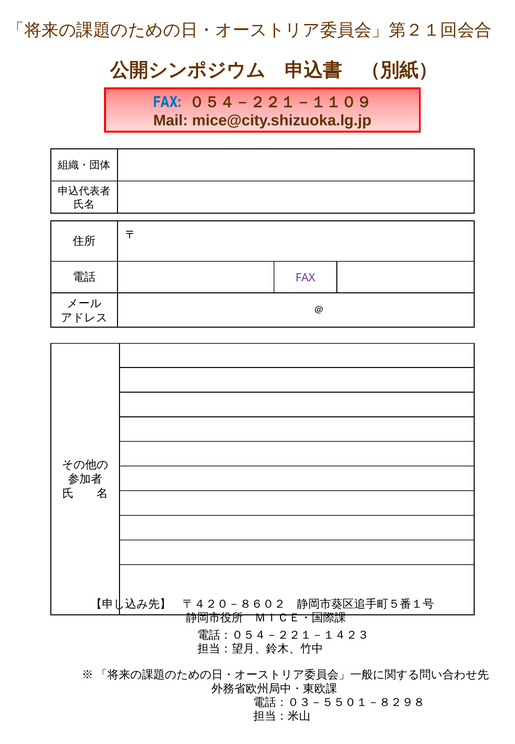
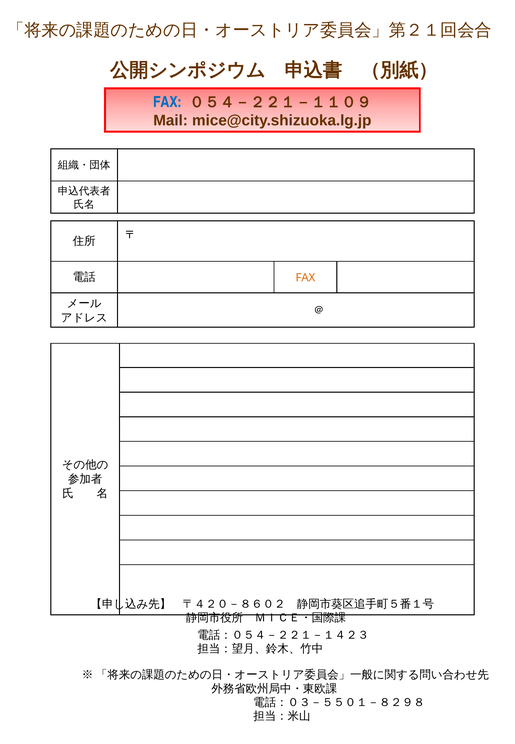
FAX at (305, 278) colour: purple -> orange
